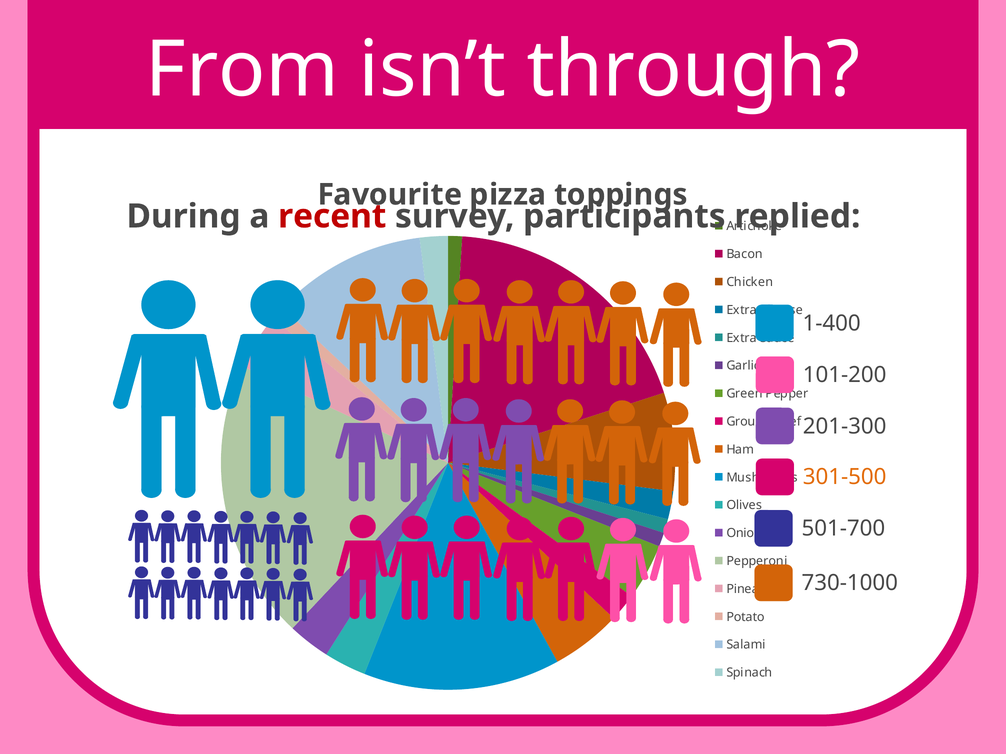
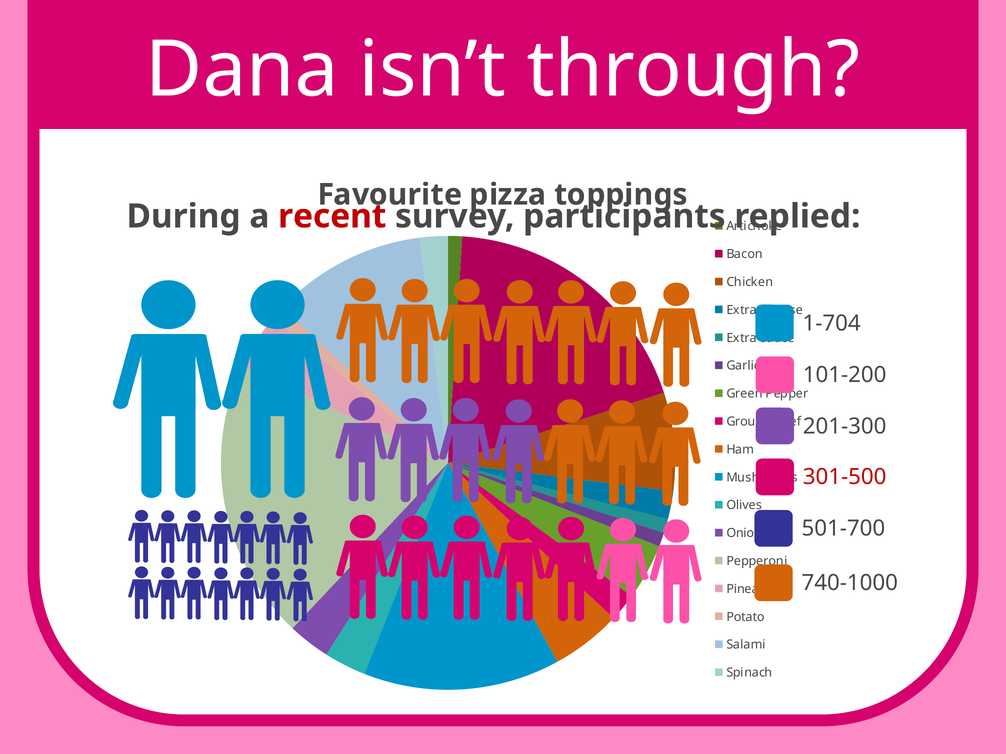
From: From -> Dana
1-400: 1-400 -> 1-704
301-500 colour: orange -> red
730-1000: 730-1000 -> 740-1000
